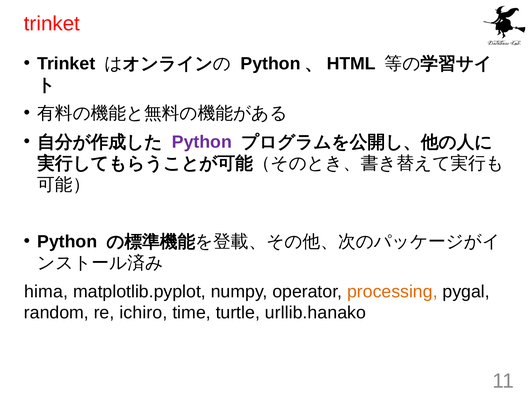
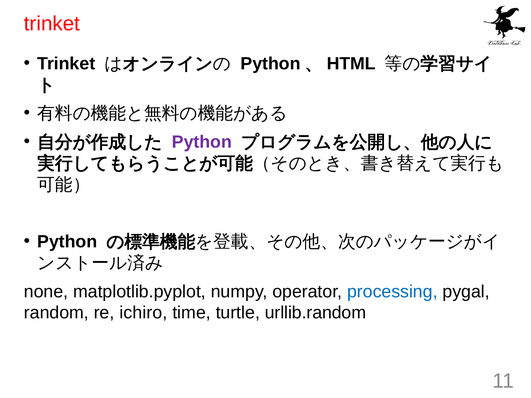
hima: hima -> none
processing colour: orange -> blue
urllib.hanako: urllib.hanako -> urllib.random
